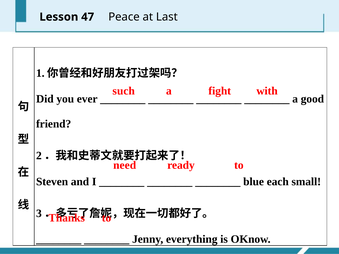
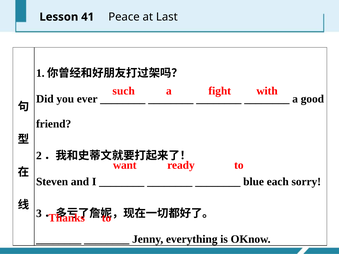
47: 47 -> 41
need: need -> want
small: small -> sorry
